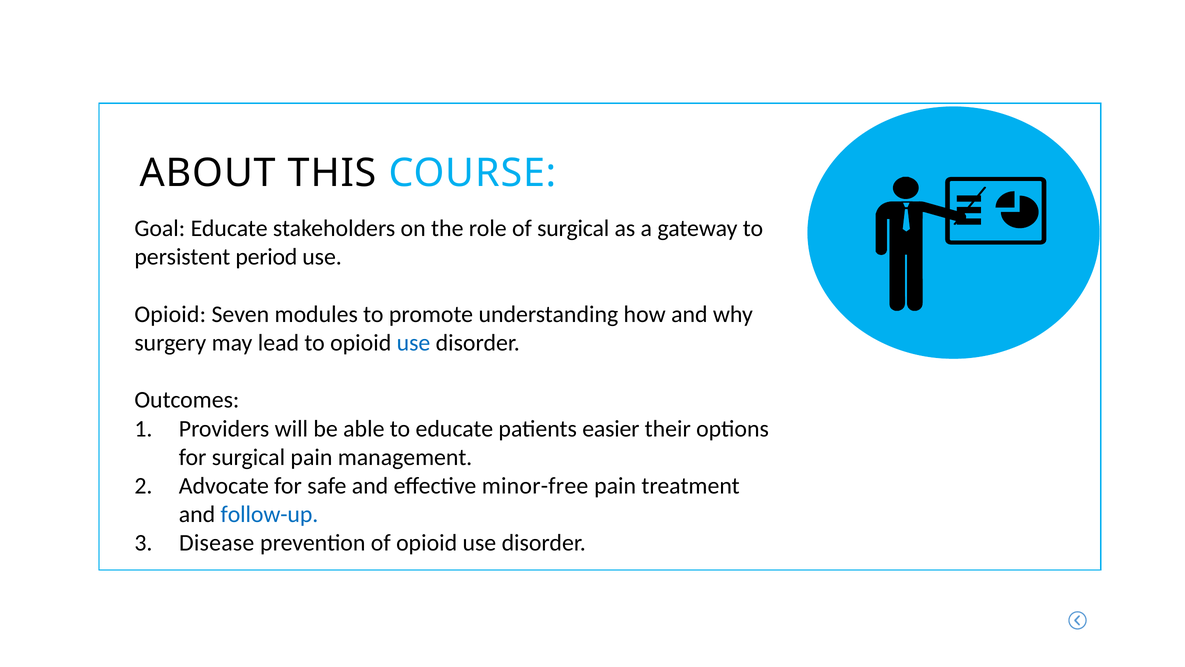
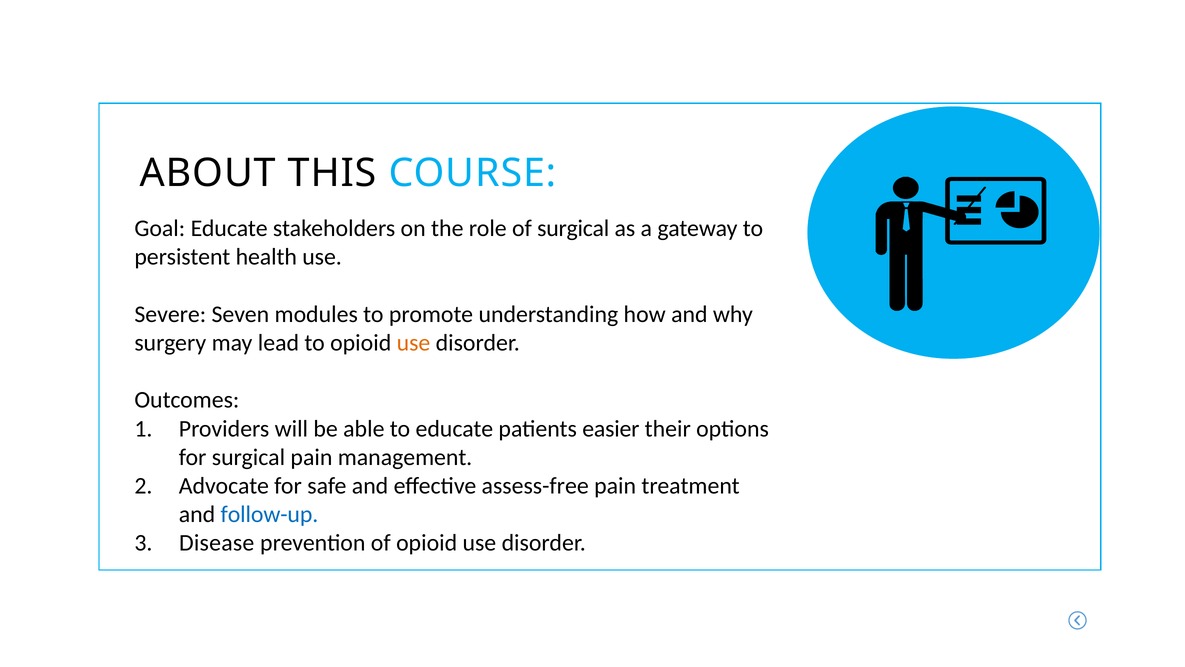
period: period -> health
Opioid at (170, 314): Opioid -> Severe
use at (413, 343) colour: blue -> orange
minor-free: minor-free -> assess-free
